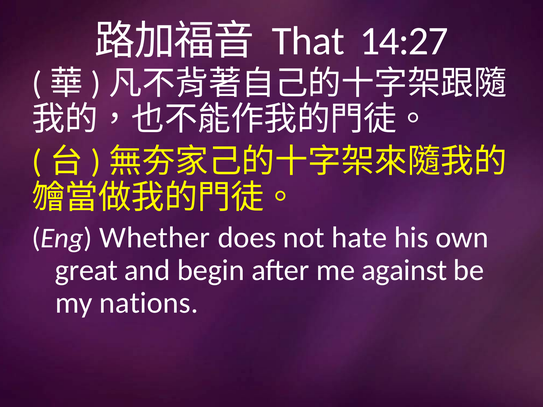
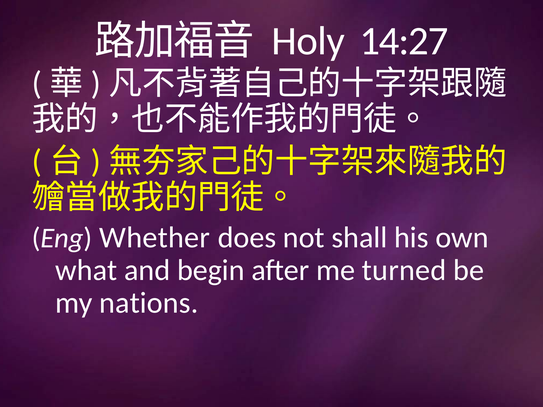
That: That -> Holy
hate: hate -> shall
great: great -> what
against: against -> turned
